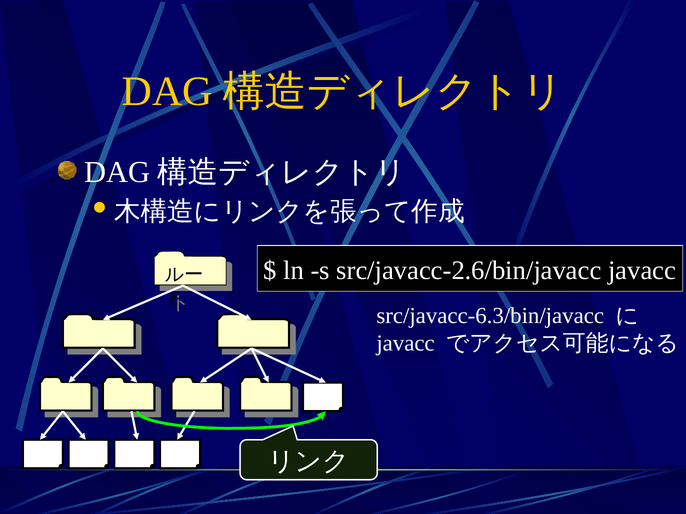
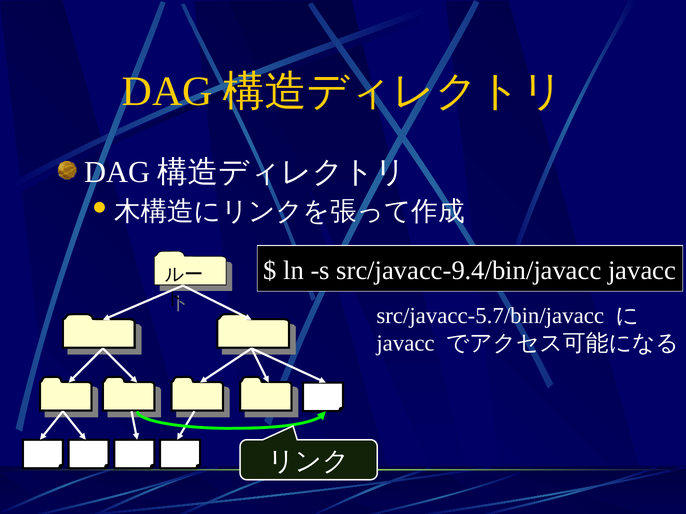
src/javacc-2.6/bin/javacc: src/javacc-2.6/bin/javacc -> src/javacc-9.4/bin/javacc
src/javacc-6.3/bin/javacc: src/javacc-6.3/bin/javacc -> src/javacc-5.7/bin/javacc
